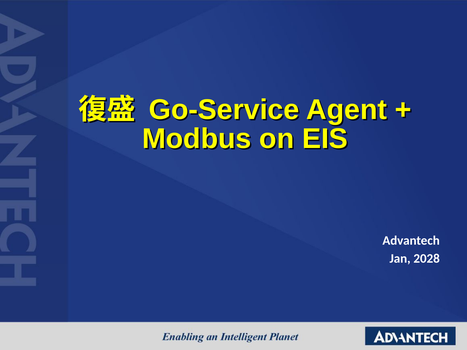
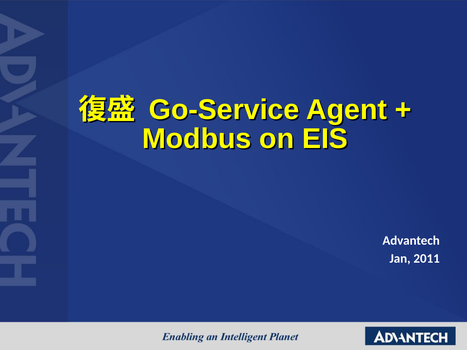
2028: 2028 -> 2011
